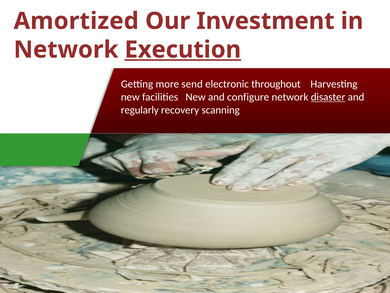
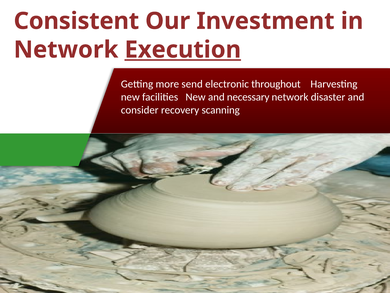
Amortized: Amortized -> Consistent
configure: configure -> necessary
disaster underline: present -> none
regularly: regularly -> consider
